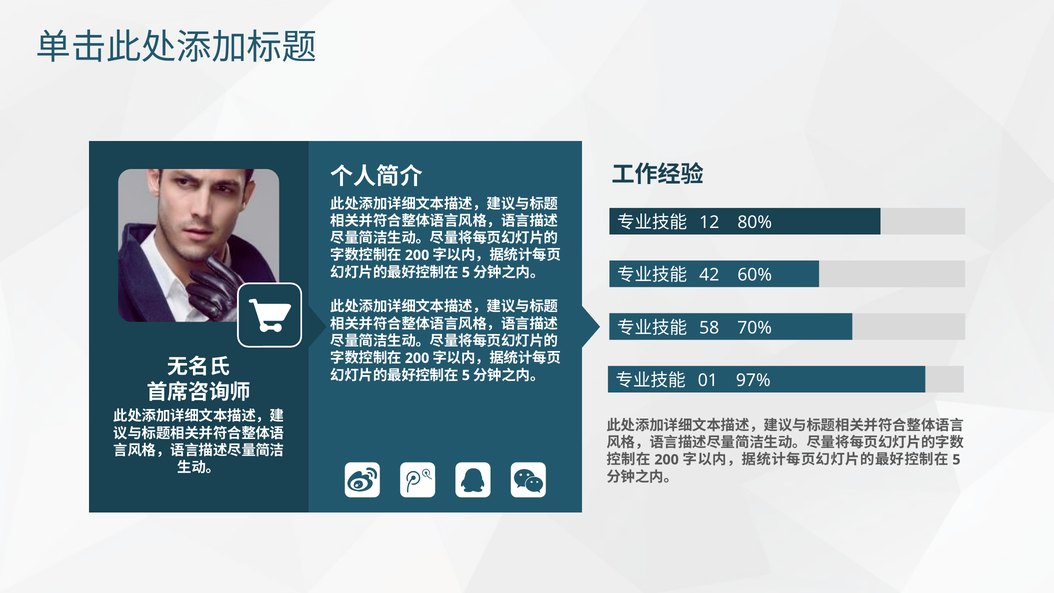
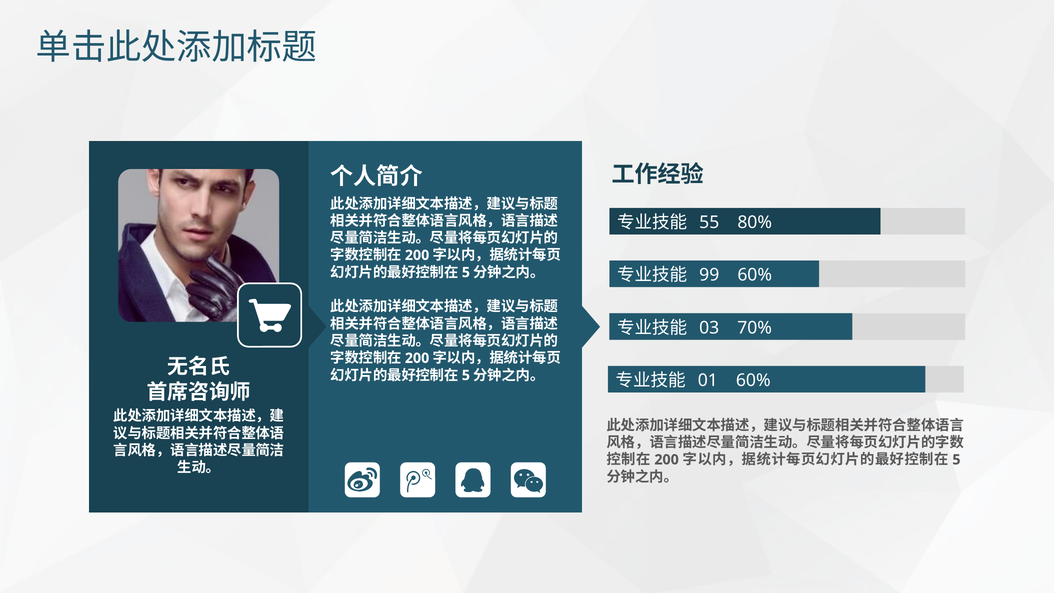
12: 12 -> 55
42: 42 -> 99
58: 58 -> 03
01 97%: 97% -> 60%
